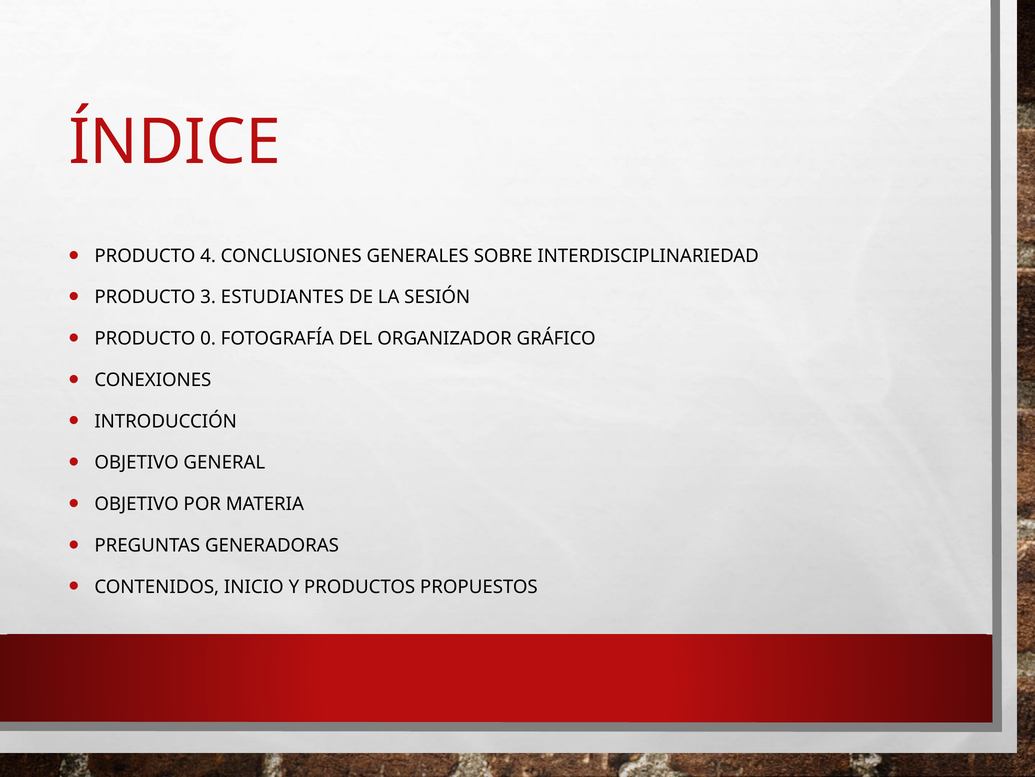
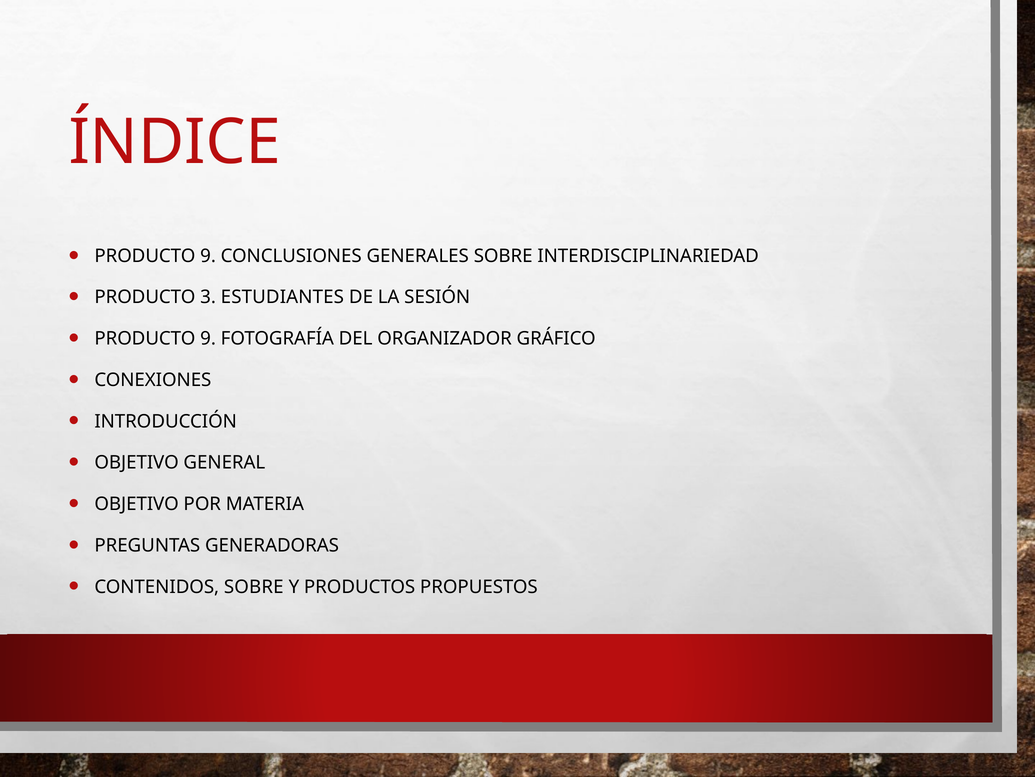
4 at (208, 256): 4 -> 9
0 at (208, 338): 0 -> 9
CONTENIDOS INICIO: INICIO -> SOBRE
